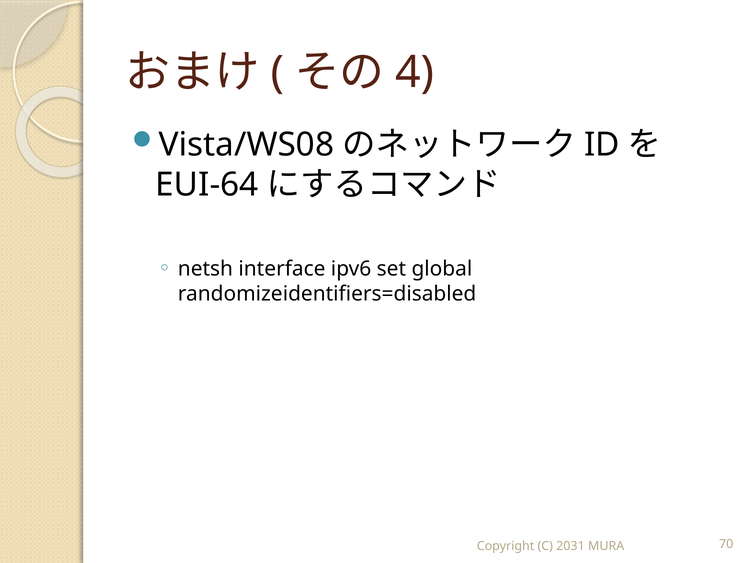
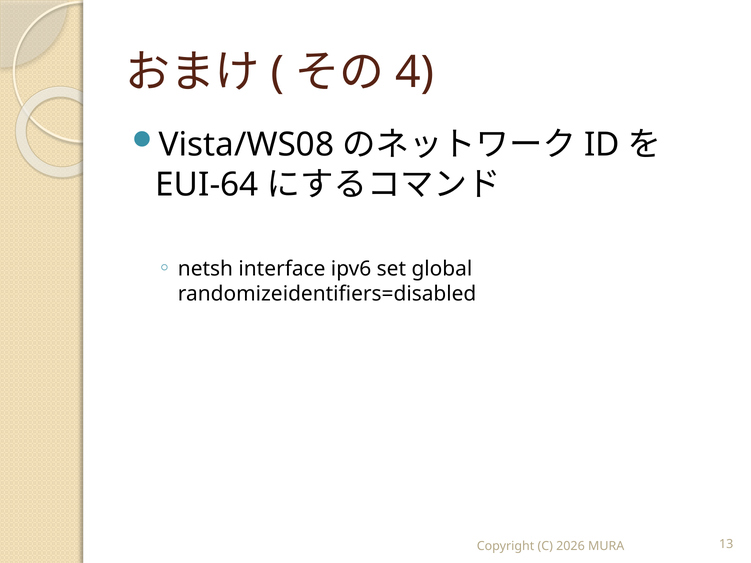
2031: 2031 -> 2026
70: 70 -> 13
